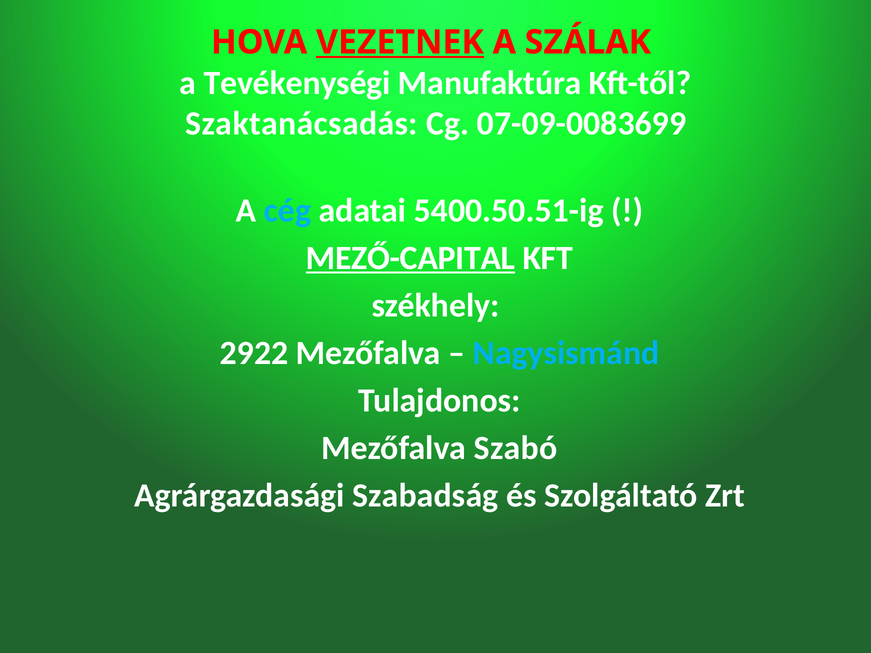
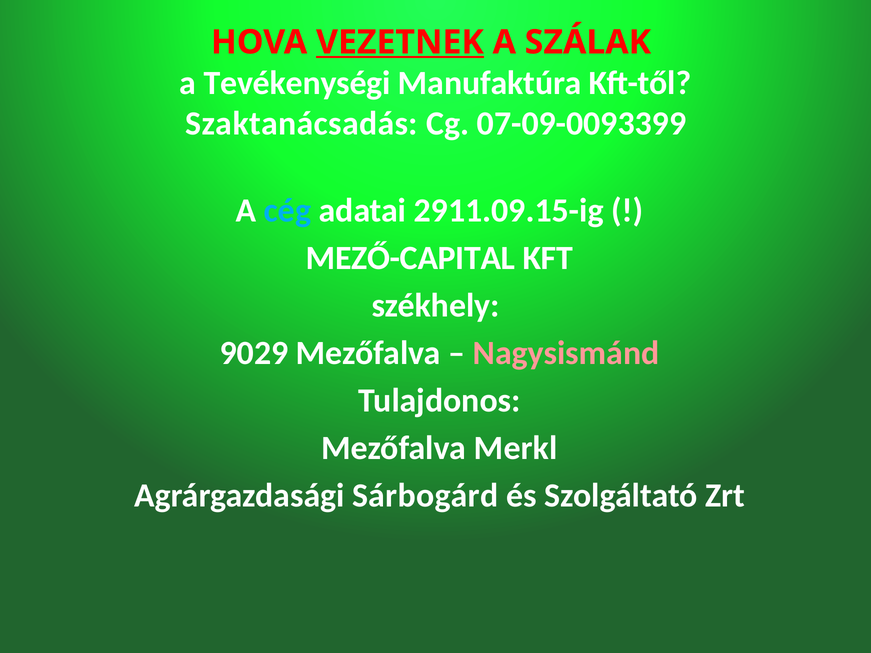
07-09-0083699: 07-09-0083699 -> 07-09-0093399
5400.50.51-ig: 5400.50.51-ig -> 2911.09.15-ig
MEZŐ-CAPITAL underline: present -> none
2922: 2922 -> 9029
Nagysismánd colour: light blue -> pink
Szabó: Szabó -> Merkl
Szabadság: Szabadság -> Sárbogárd
